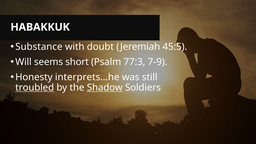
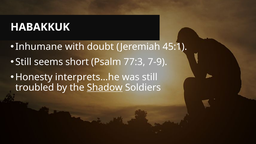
Substance: Substance -> Inhumane
45:5: 45:5 -> 45:1
Will at (23, 62): Will -> Still
troubled underline: present -> none
